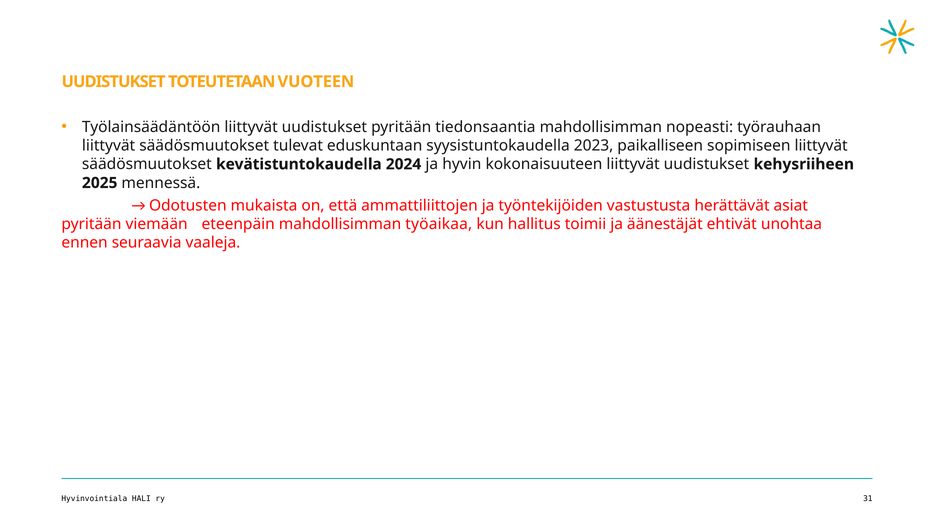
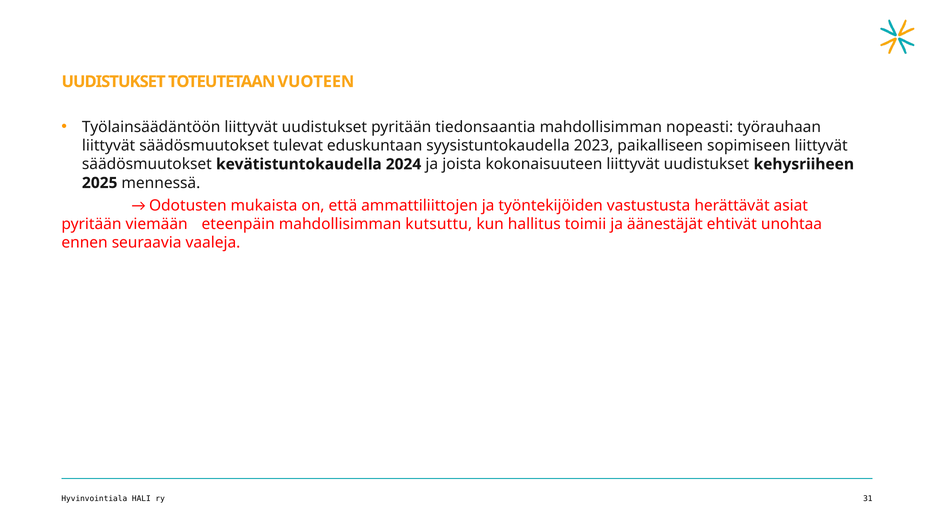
hyvin: hyvin -> joista
työaikaa: työaikaa -> kutsuttu
